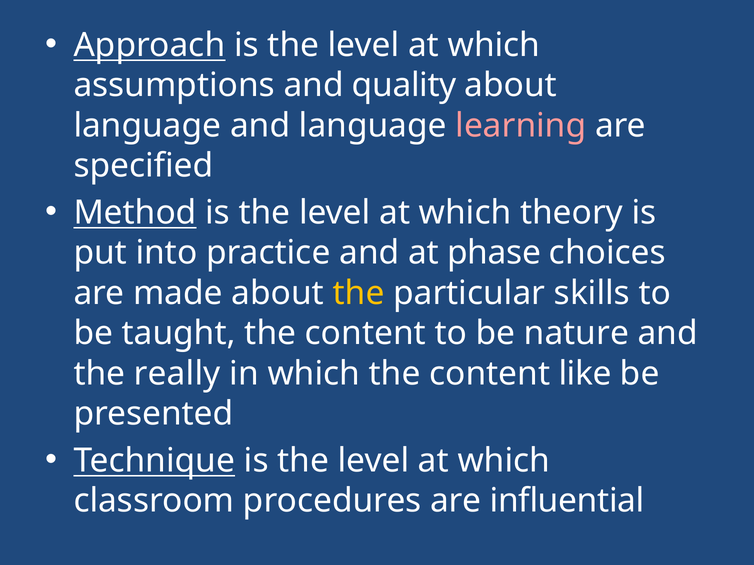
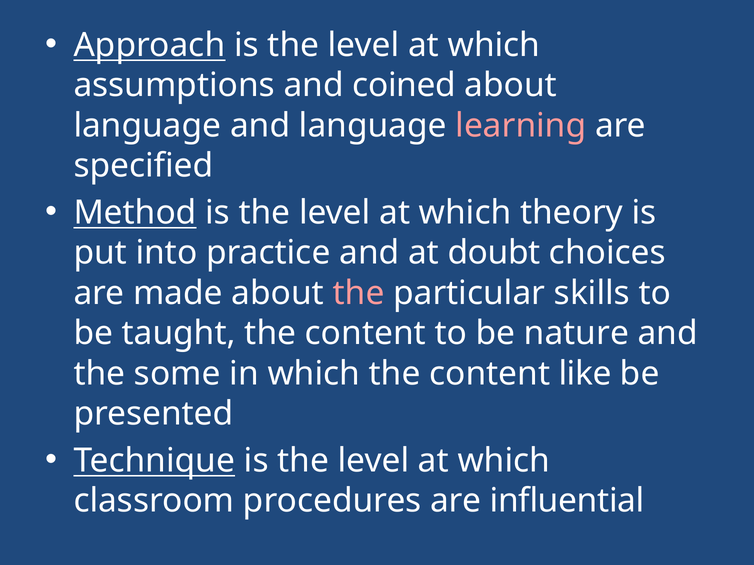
quality: quality -> coined
phase: phase -> doubt
the at (359, 293) colour: yellow -> pink
really: really -> some
